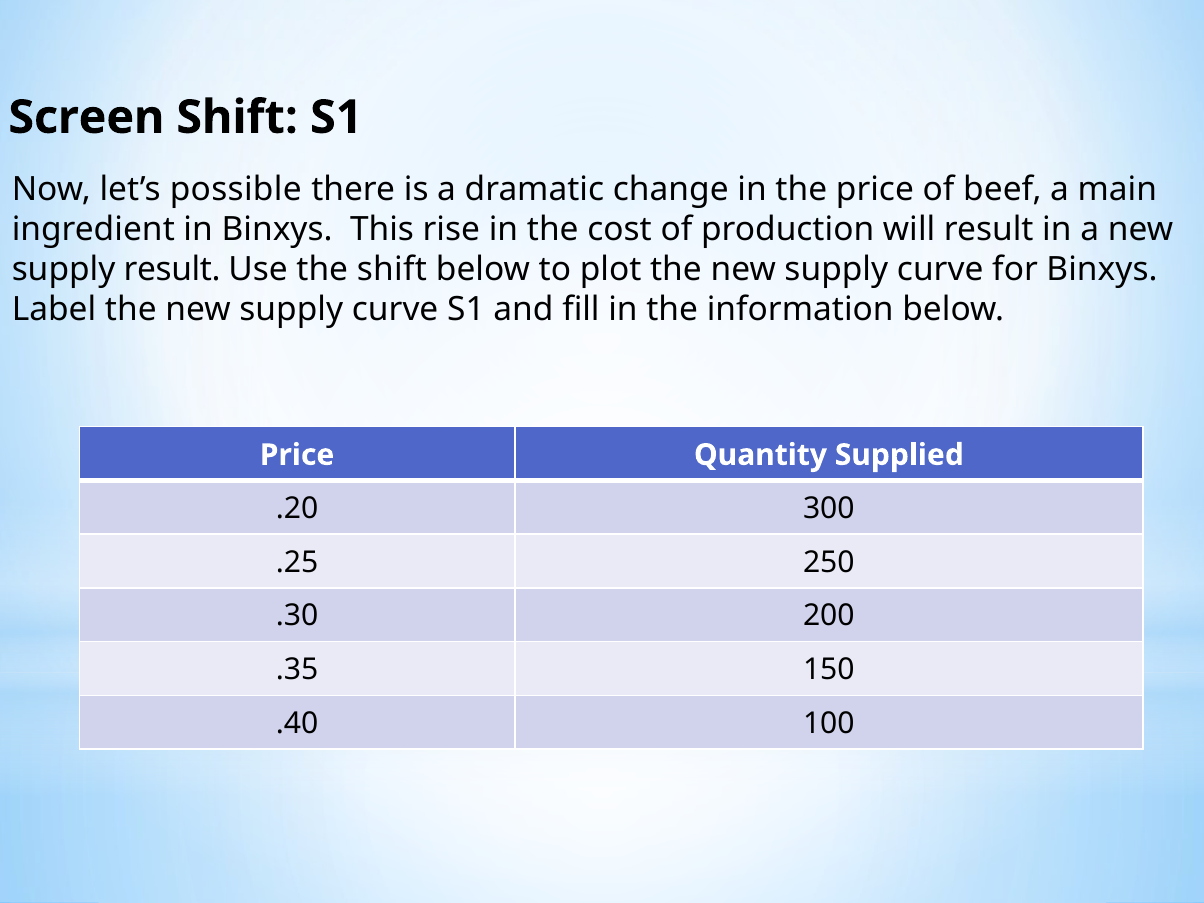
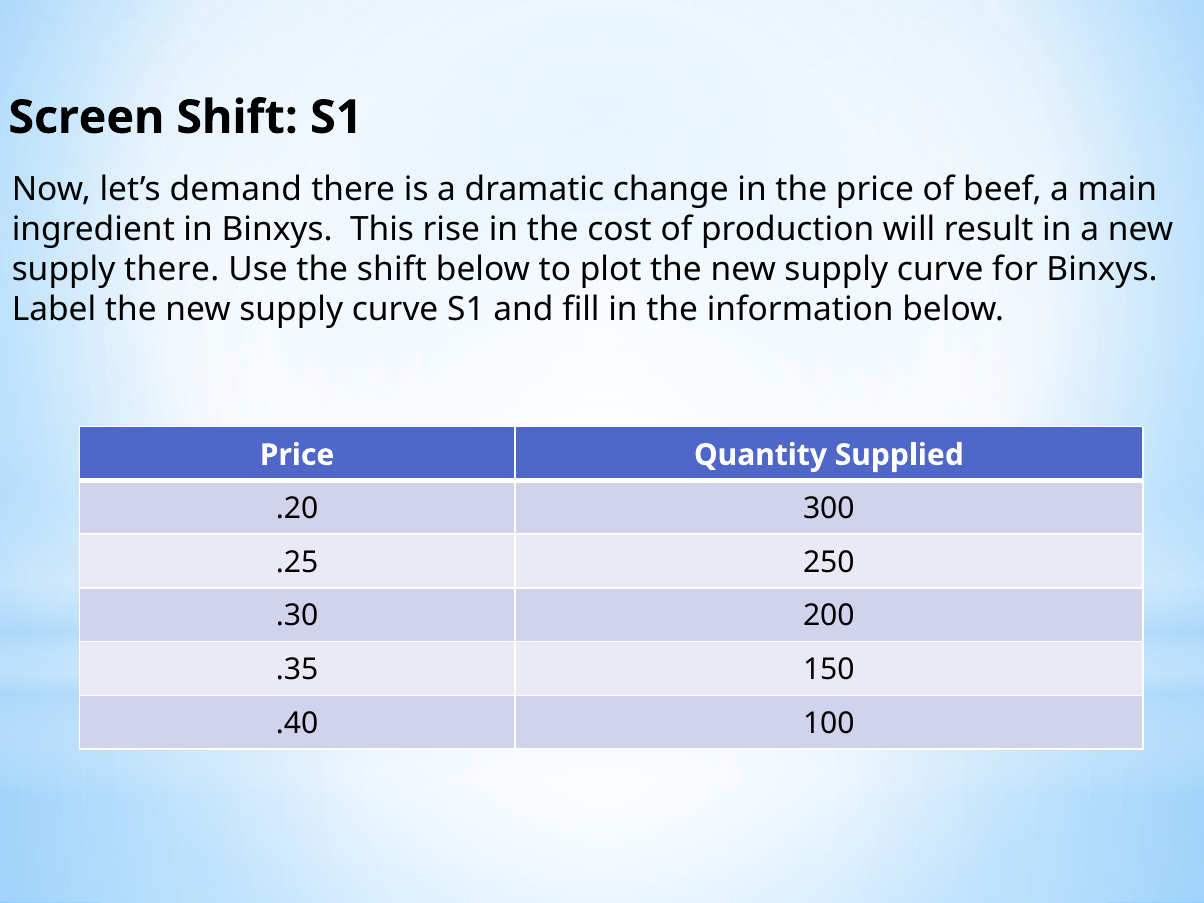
possible: possible -> demand
supply result: result -> there
